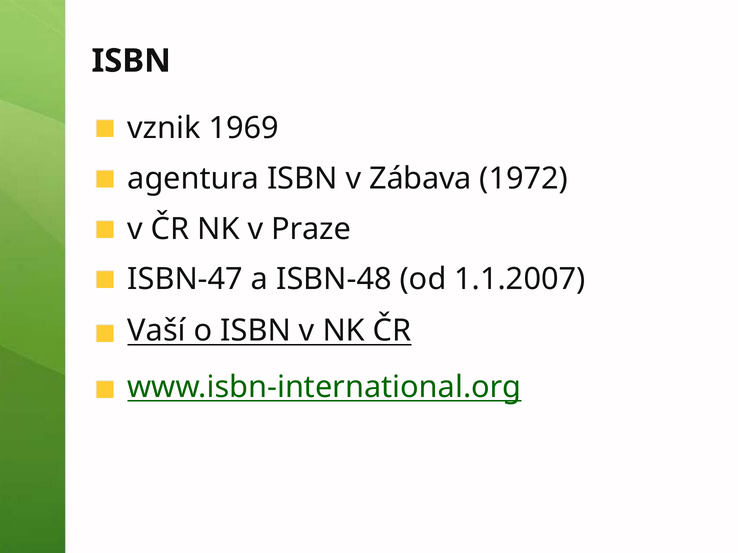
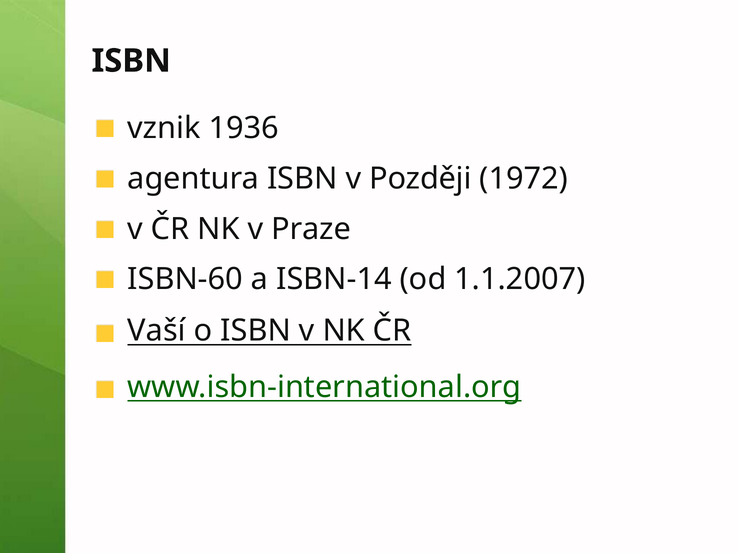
1969: 1969 -> 1936
Zábava: Zábava -> Později
ISBN-47: ISBN-47 -> ISBN-60
ISBN-48: ISBN-48 -> ISBN-14
